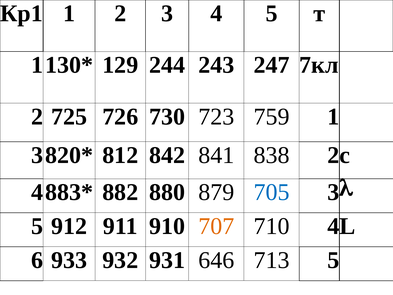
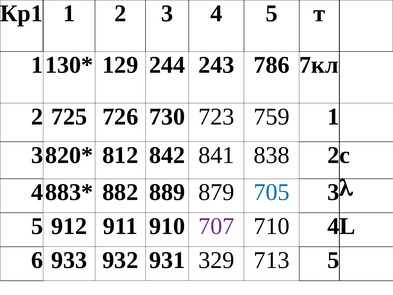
247: 247 -> 786
880: 880 -> 889
707 colour: orange -> purple
646: 646 -> 329
